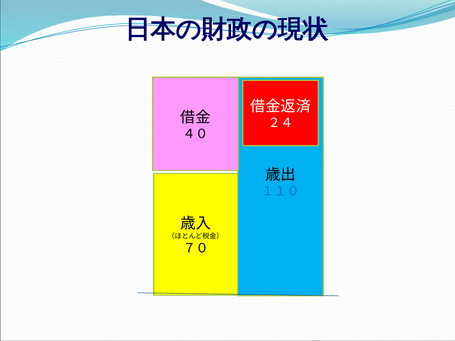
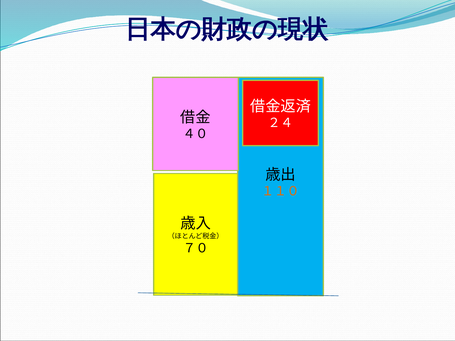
１１０ colour: blue -> orange
